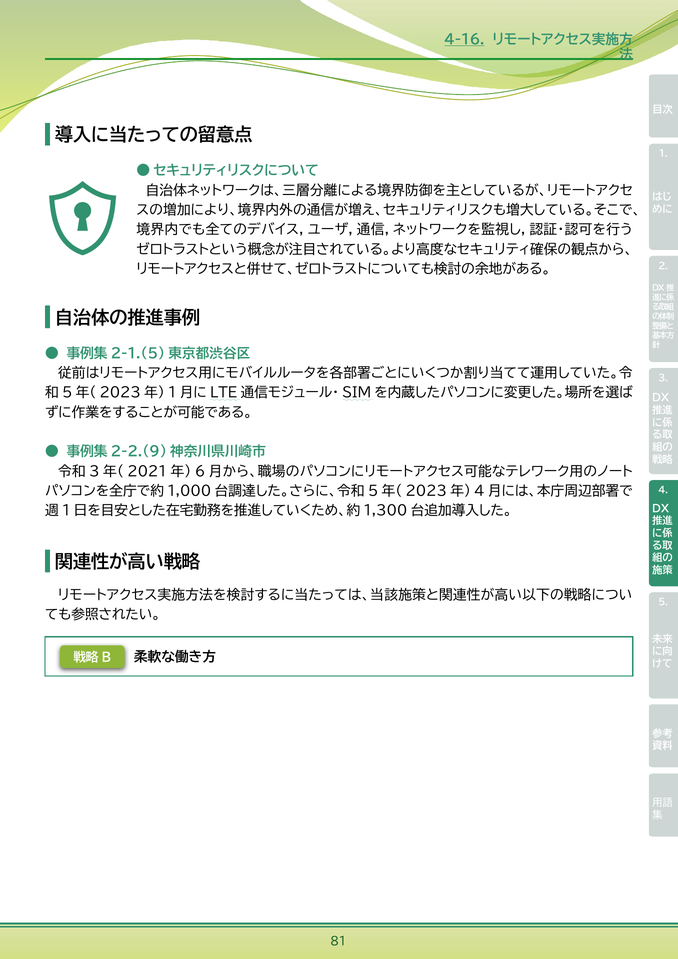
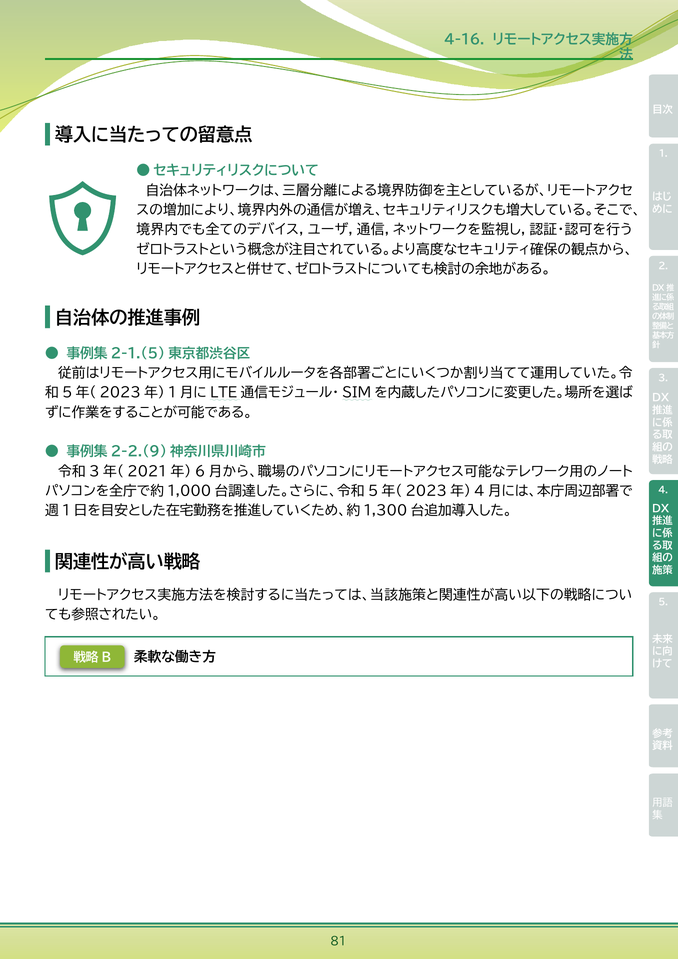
4-16 underline: present -> none
